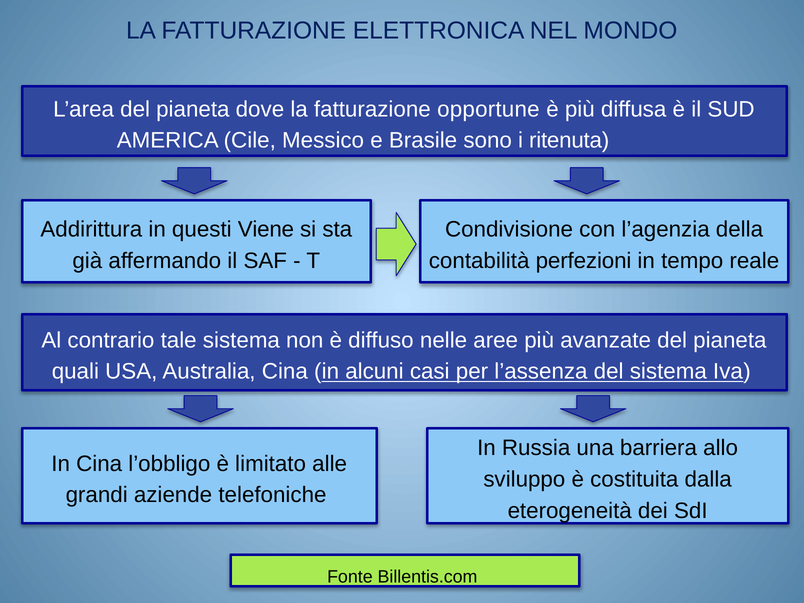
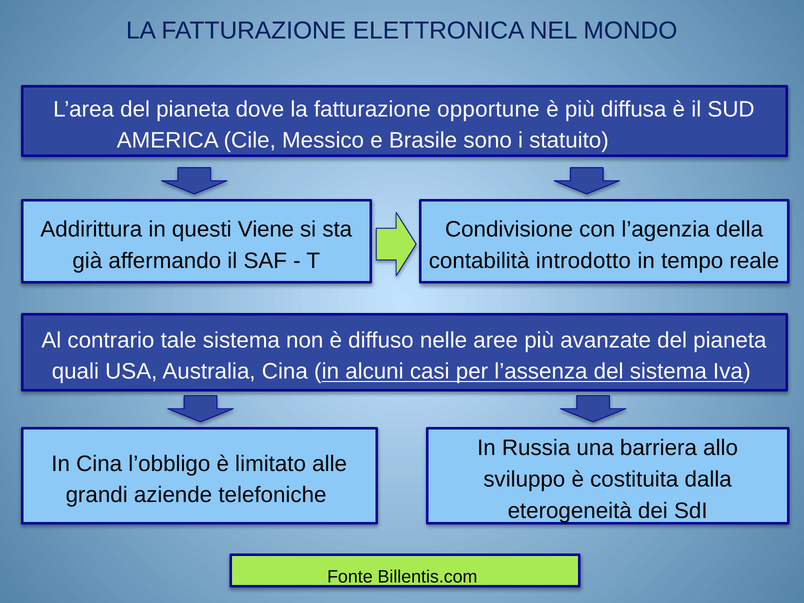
ritenuta: ritenuta -> statuito
perfezioni: perfezioni -> introdotto
